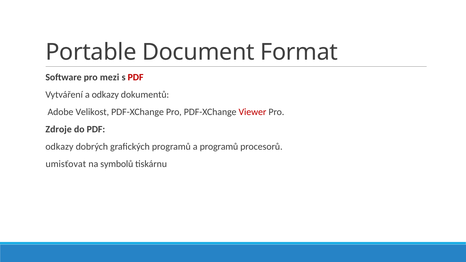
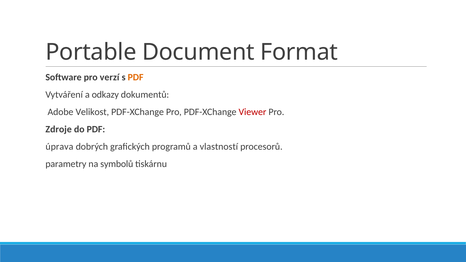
mezi: mezi -> verzí
PDF at (136, 77) colour: red -> orange
odkazy at (59, 147): odkazy -> úprava
a programů: programů -> vlastností
umisťovat: umisťovat -> parametry
